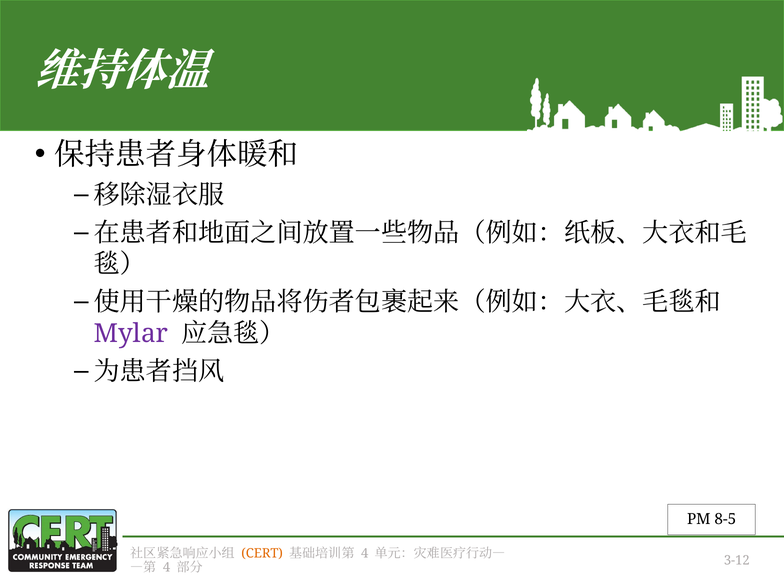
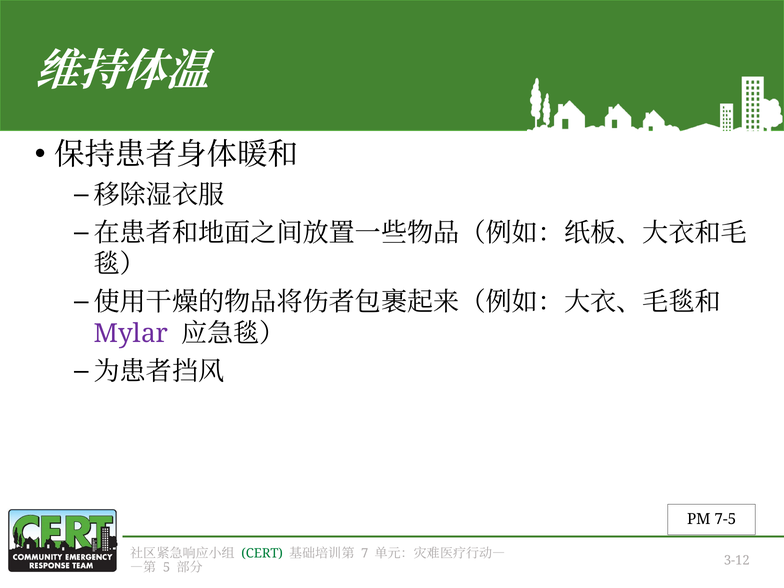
8-5: 8-5 -> 7-5
CERT colour: orange -> green
4 at (365, 553): 4 -> 7
4 at (167, 567): 4 -> 5
